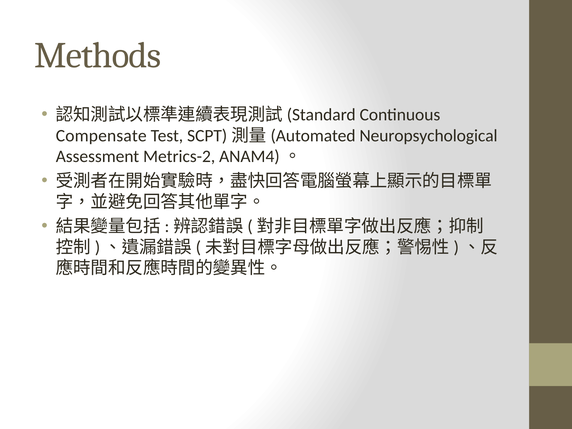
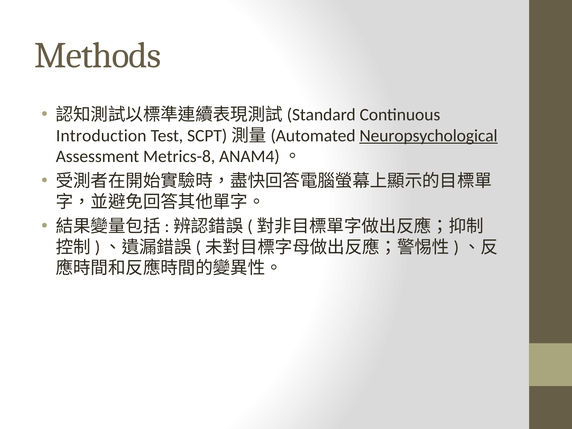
Compensate: Compensate -> Introduction
Neuropsychological underline: none -> present
Metrics-2: Metrics-2 -> Metrics-8
